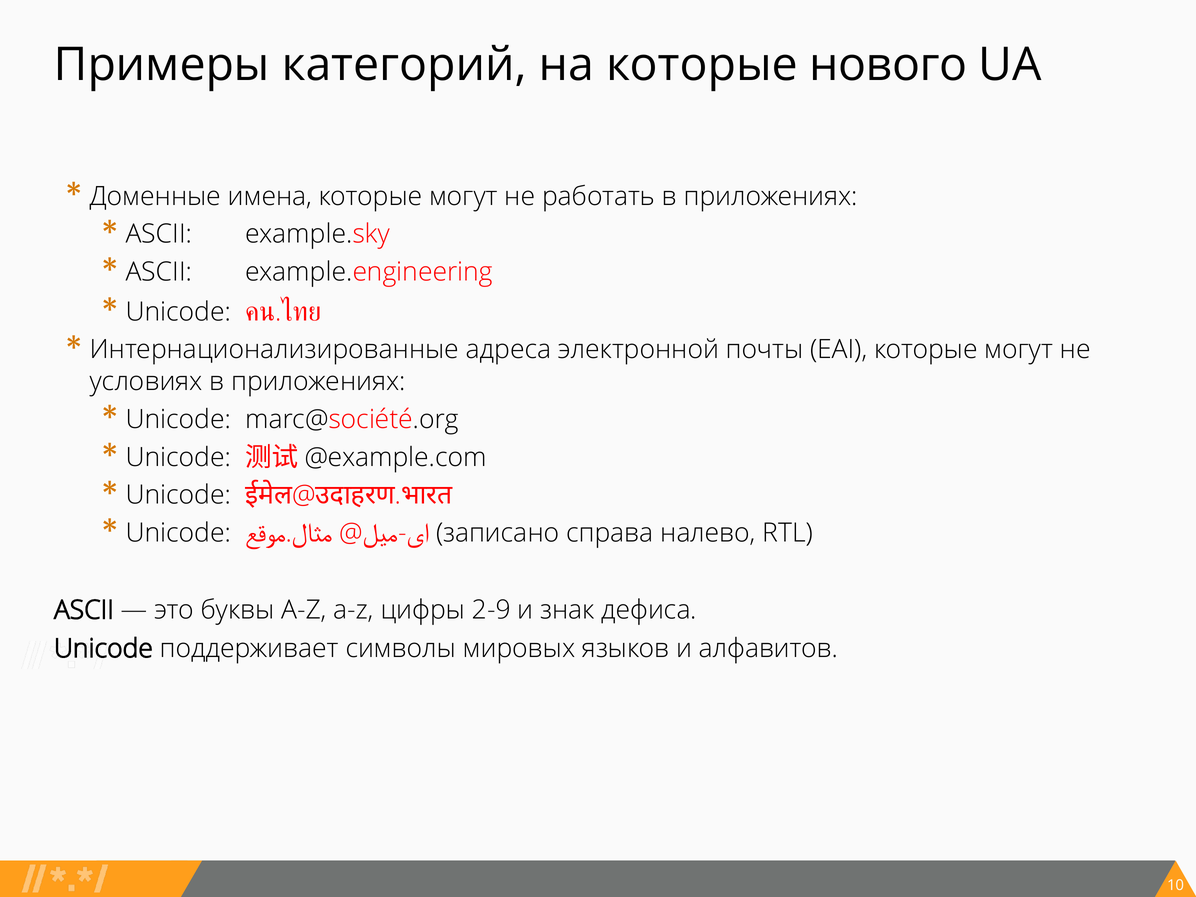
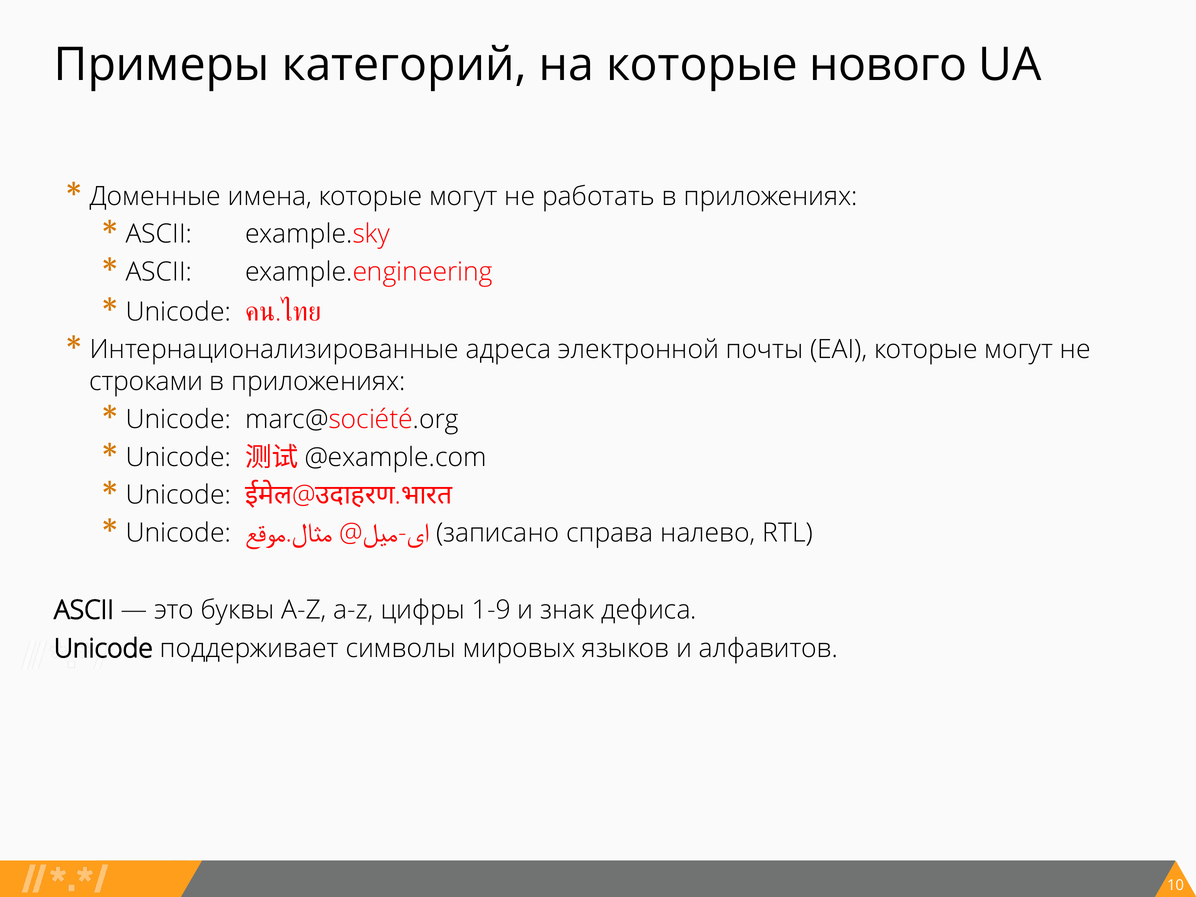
условиях: условиях -> строками
2-9: 2-9 -> 1-9
